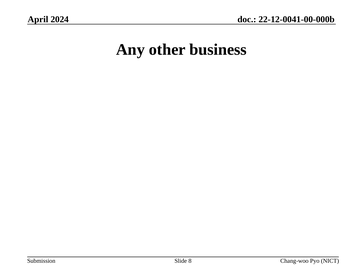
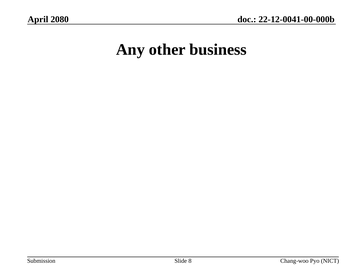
2024: 2024 -> 2080
